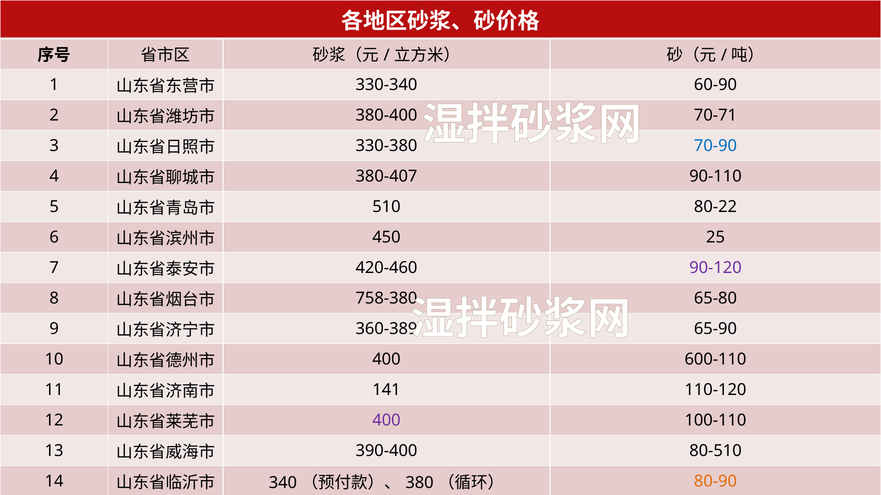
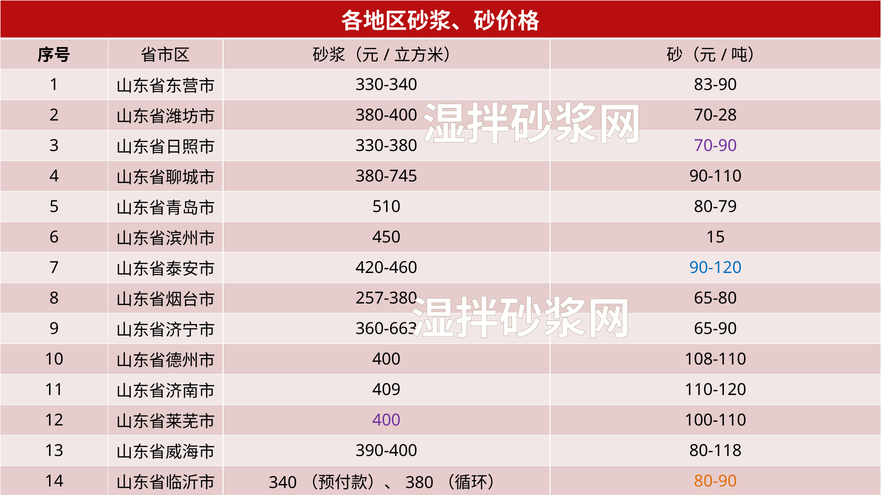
60-90: 60-90 -> 83-90
70-71: 70-71 -> 70-28
70-90 colour: blue -> purple
380-407: 380-407 -> 380-745
80-22: 80-22 -> 80-79
25 at (716, 237): 25 -> 15
90-120 colour: purple -> blue
758-380: 758-380 -> 257-380
360-389: 360-389 -> 360-663
600-110: 600-110 -> 108-110
141: 141 -> 409
80-510: 80-510 -> 80-118
